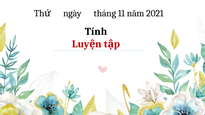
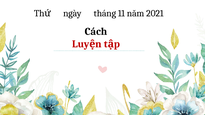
Tính: Tính -> Cách
